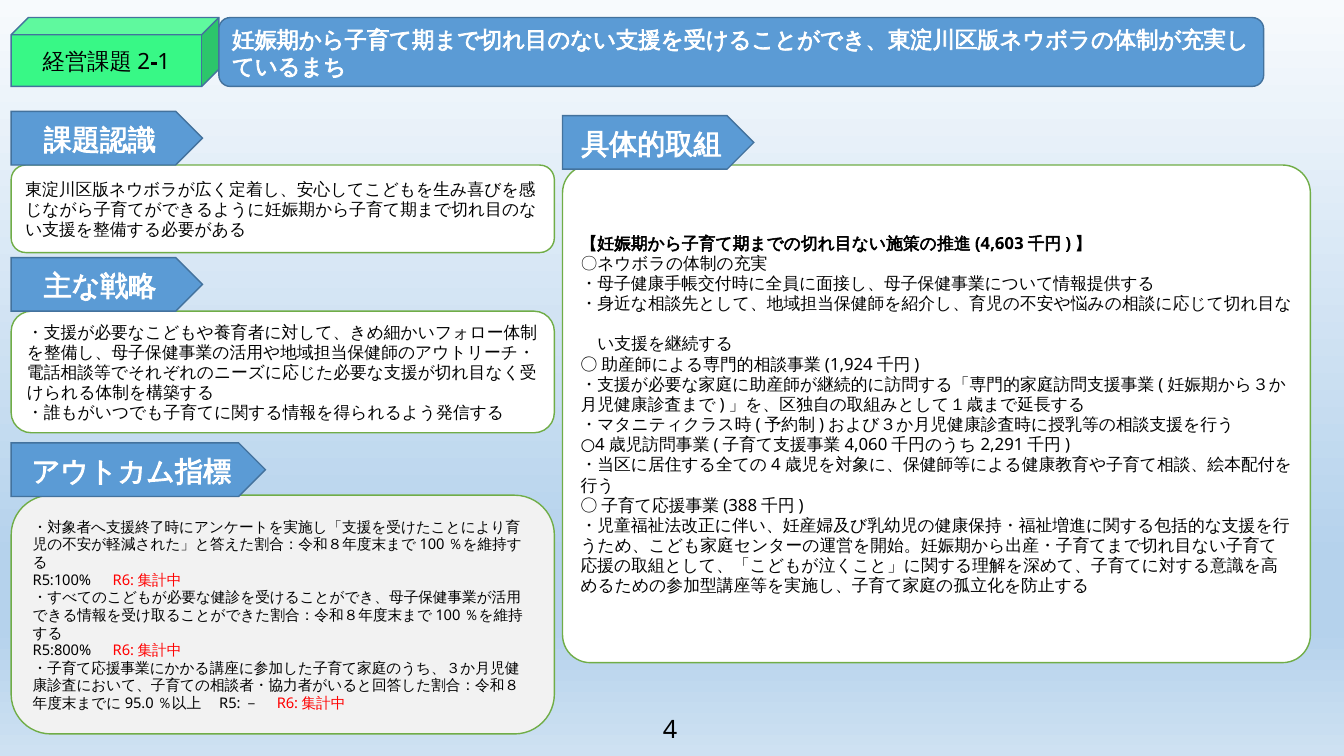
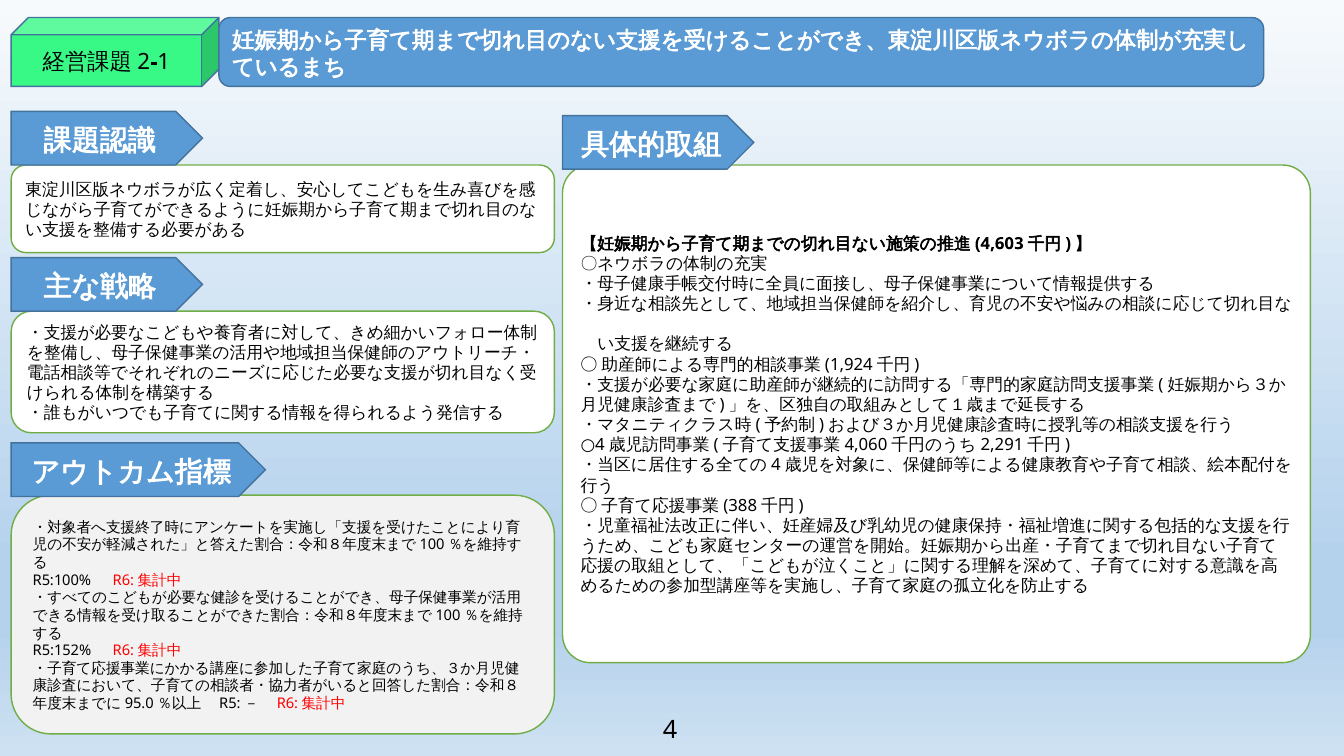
R5:800%: R5:800% -> R5:152%
